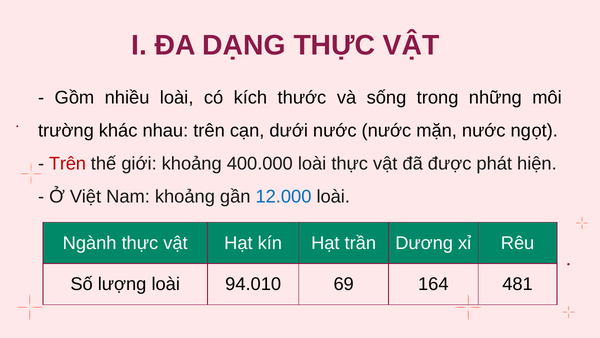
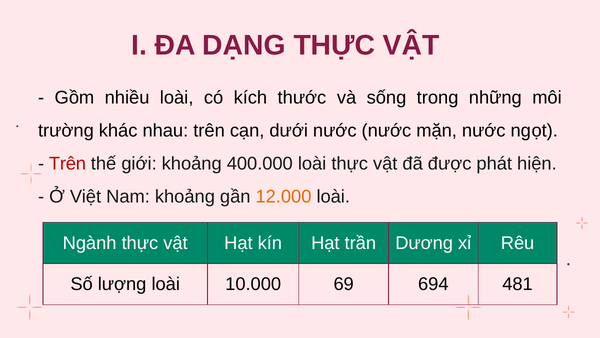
12.000 colour: blue -> orange
94.010: 94.010 -> 10.000
164: 164 -> 694
